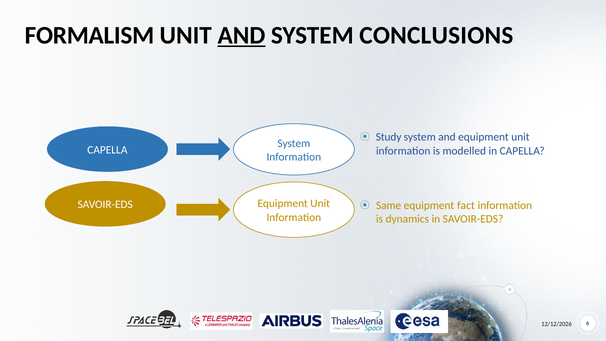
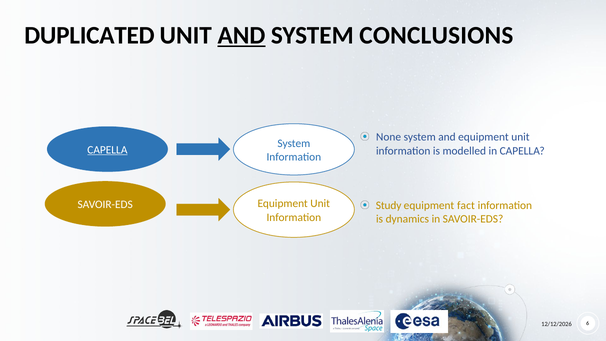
FORMALISM: FORMALISM -> DUPLICATED
Study: Study -> None
CAPELLA at (107, 150) underline: none -> present
Same: Same -> Study
